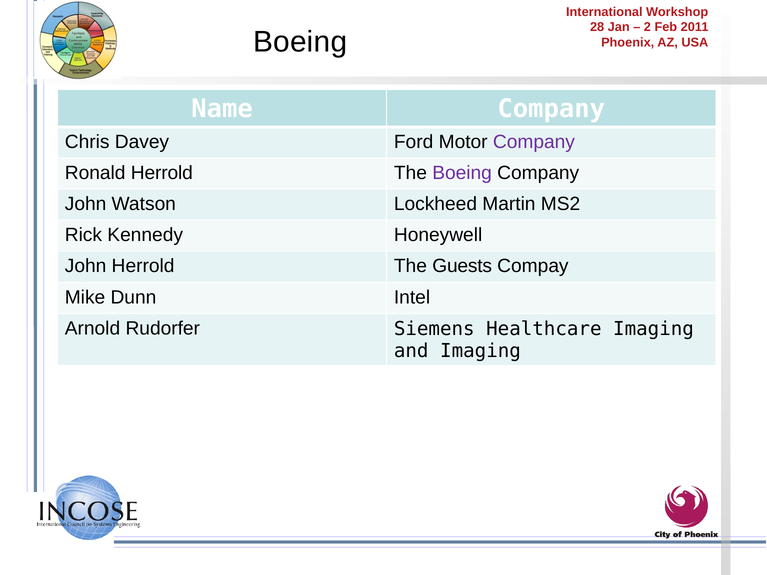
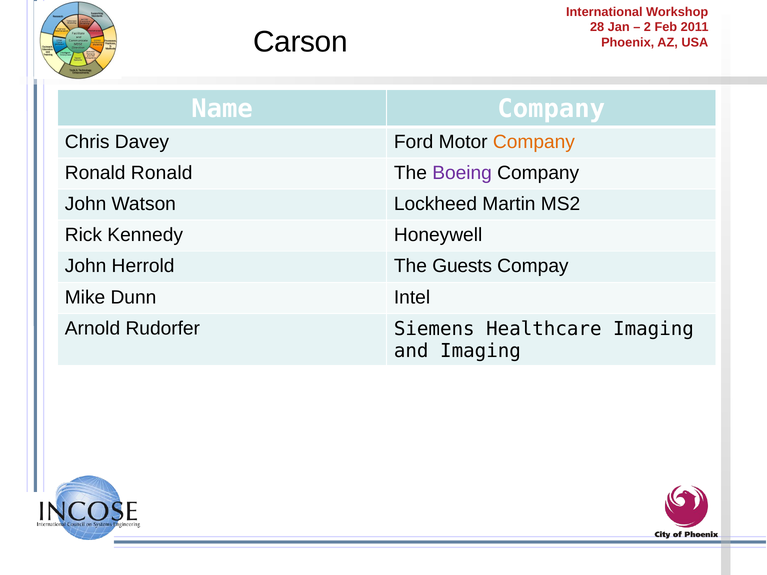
Boeing at (300, 42): Boeing -> Carson
Company at (534, 142) colour: purple -> orange
Ronald Herrold: Herrold -> Ronald
